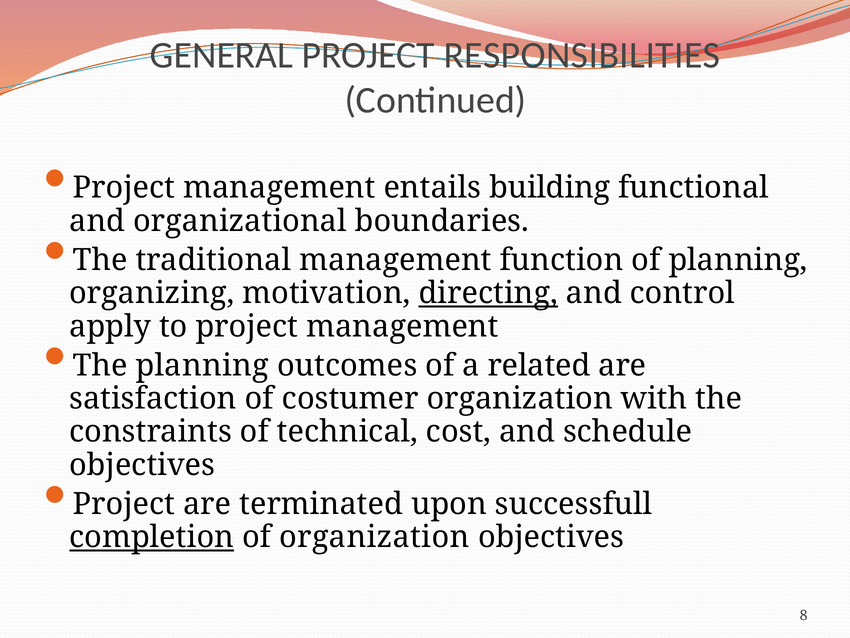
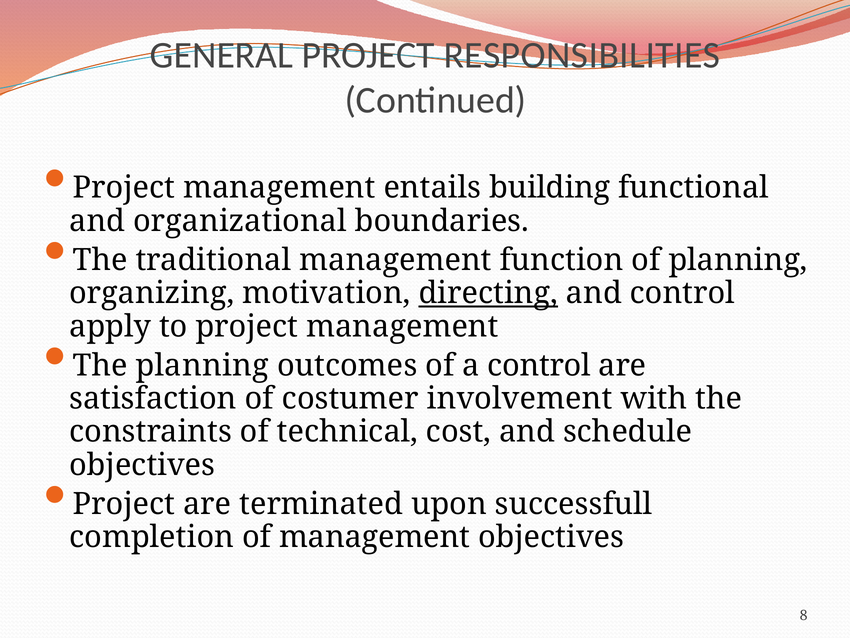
a related: related -> control
costumer organization: organization -> involvement
completion underline: present -> none
of organization: organization -> management
